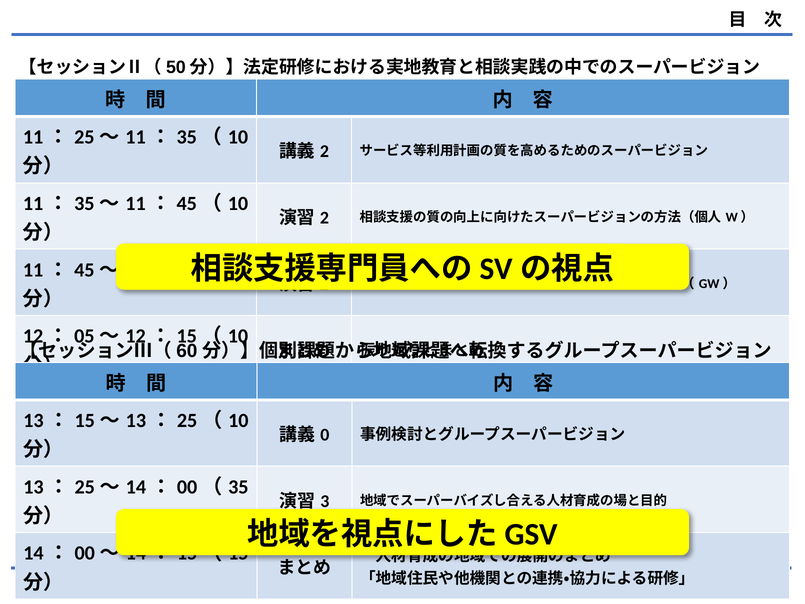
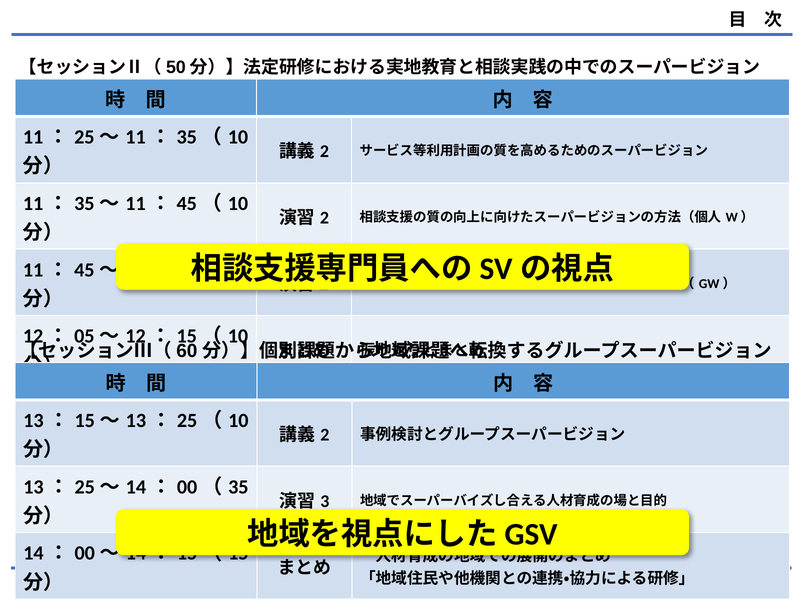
0 at (325, 435): 0 -> 2
